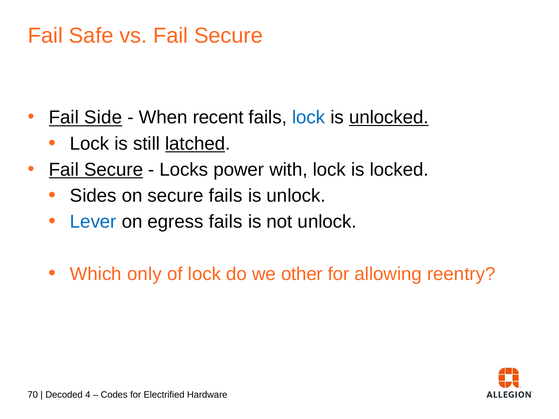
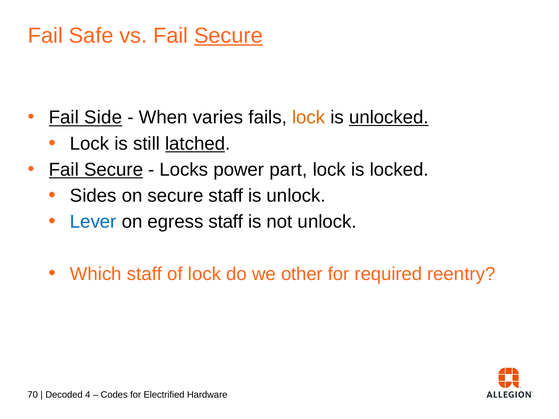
Secure at (229, 36) underline: none -> present
recent: recent -> varies
lock at (309, 118) colour: blue -> orange
with: with -> part
secure fails: fails -> staff
egress fails: fails -> staff
Which only: only -> staff
allowing: allowing -> required
